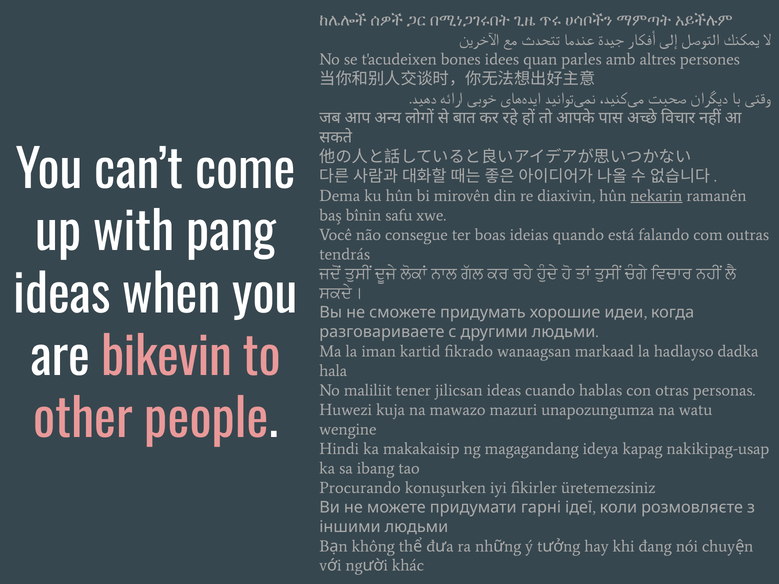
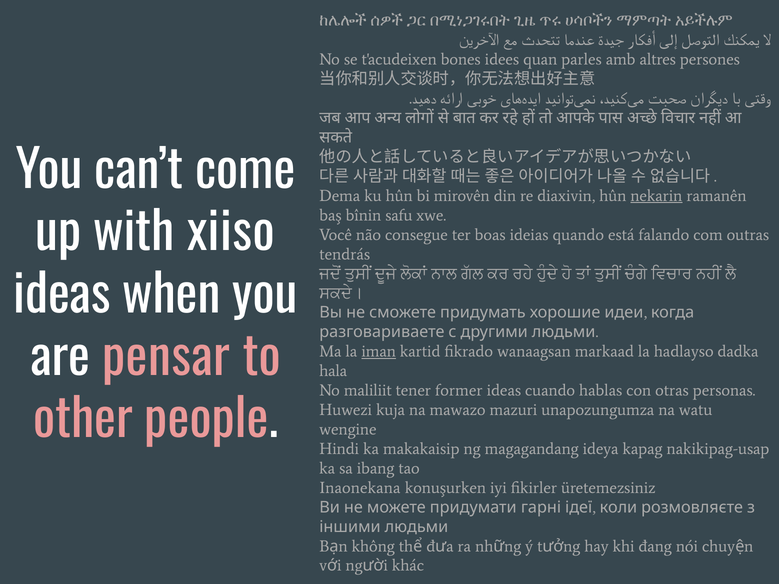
pang: pang -> xiiso
bikevin: bikevin -> pensar
iman underline: none -> present
jilicsan: jilicsan -> former
Procurando: Procurando -> Inaonekana
